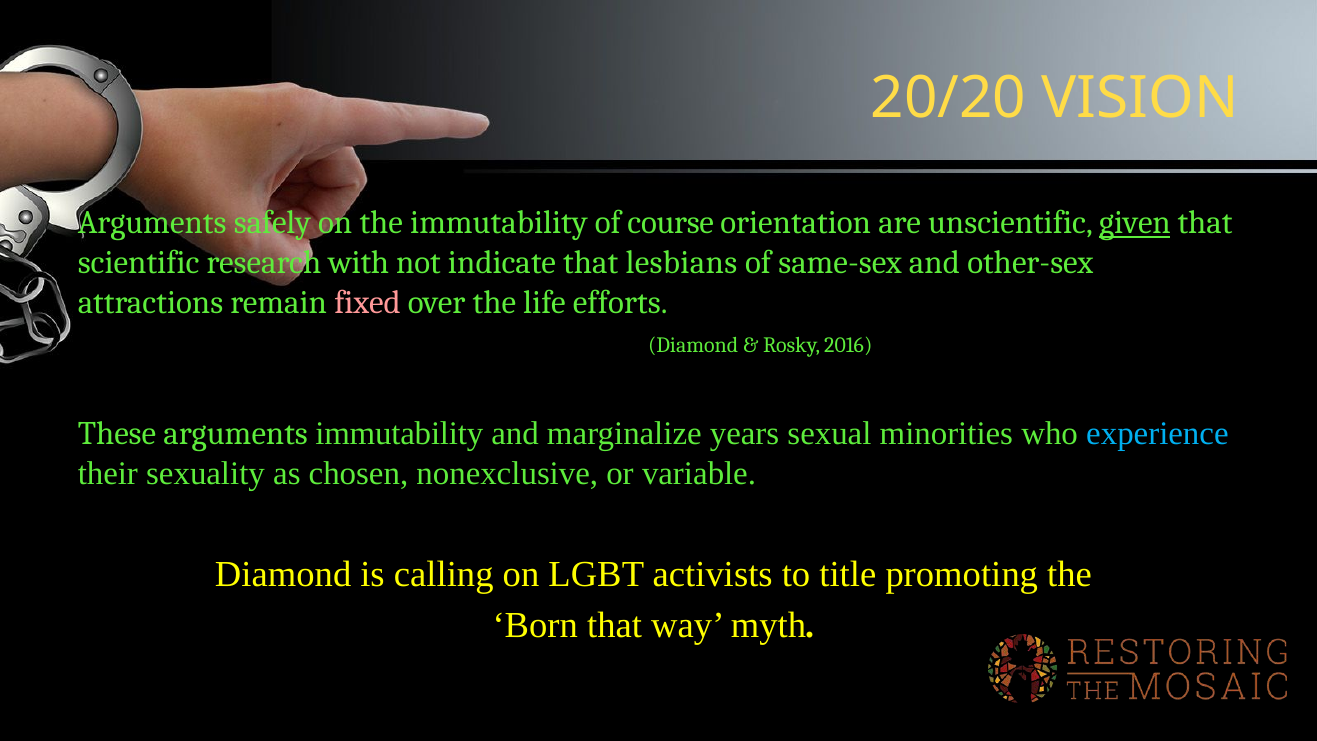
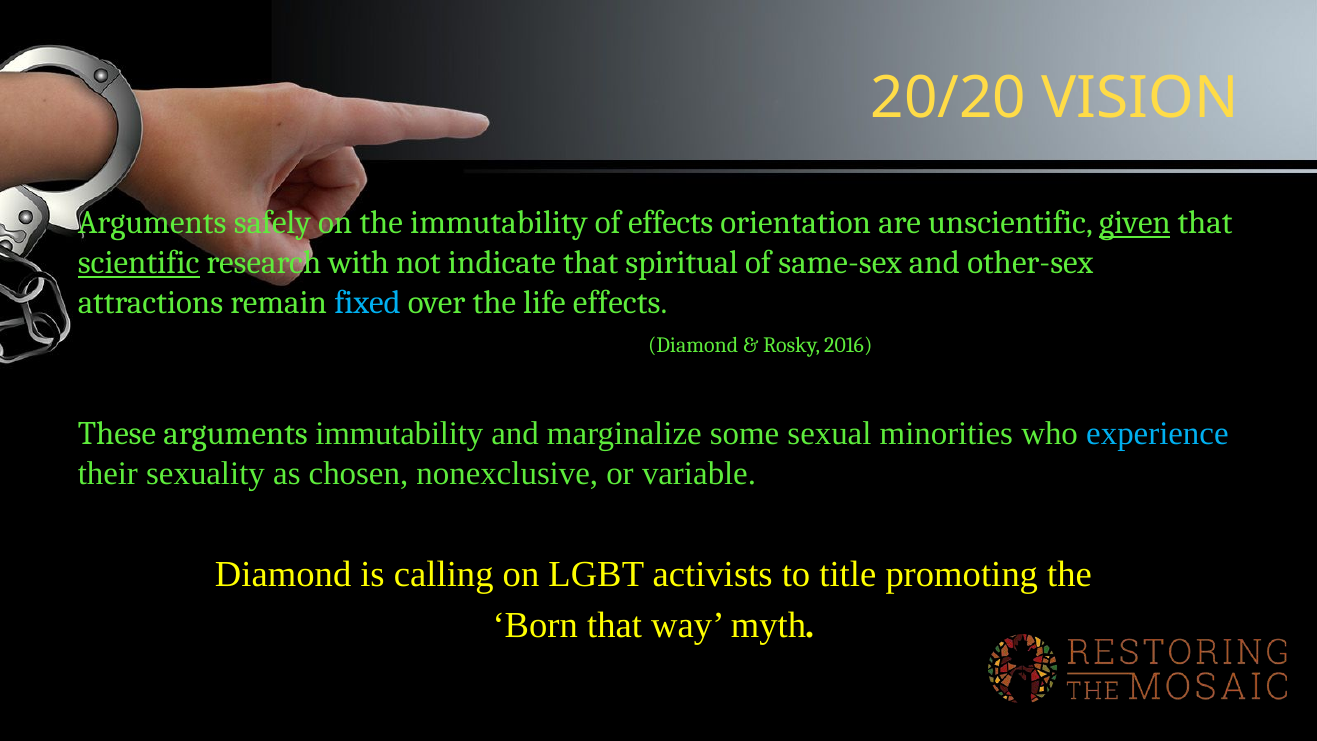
of course: course -> effects
scientific underline: none -> present
lesbians: lesbians -> spiritual
fixed colour: pink -> light blue
life efforts: efforts -> effects
years: years -> some
